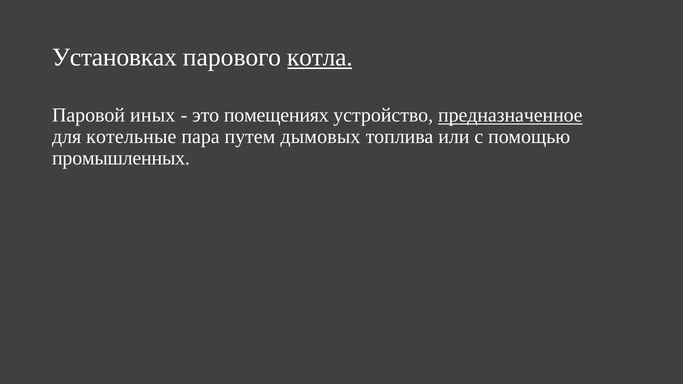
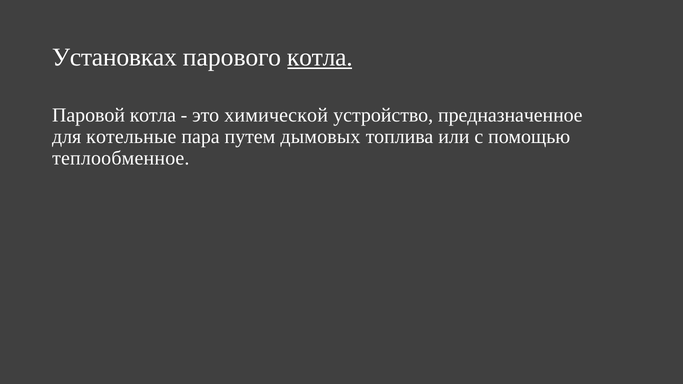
Паровой иных: иных -> котла
помещениях: помещениях -> химической
предназначенное underline: present -> none
промышленных: промышленных -> теплообменное
